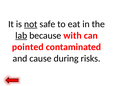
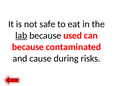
not underline: present -> none
with: with -> used
pointed at (28, 47): pointed -> because
